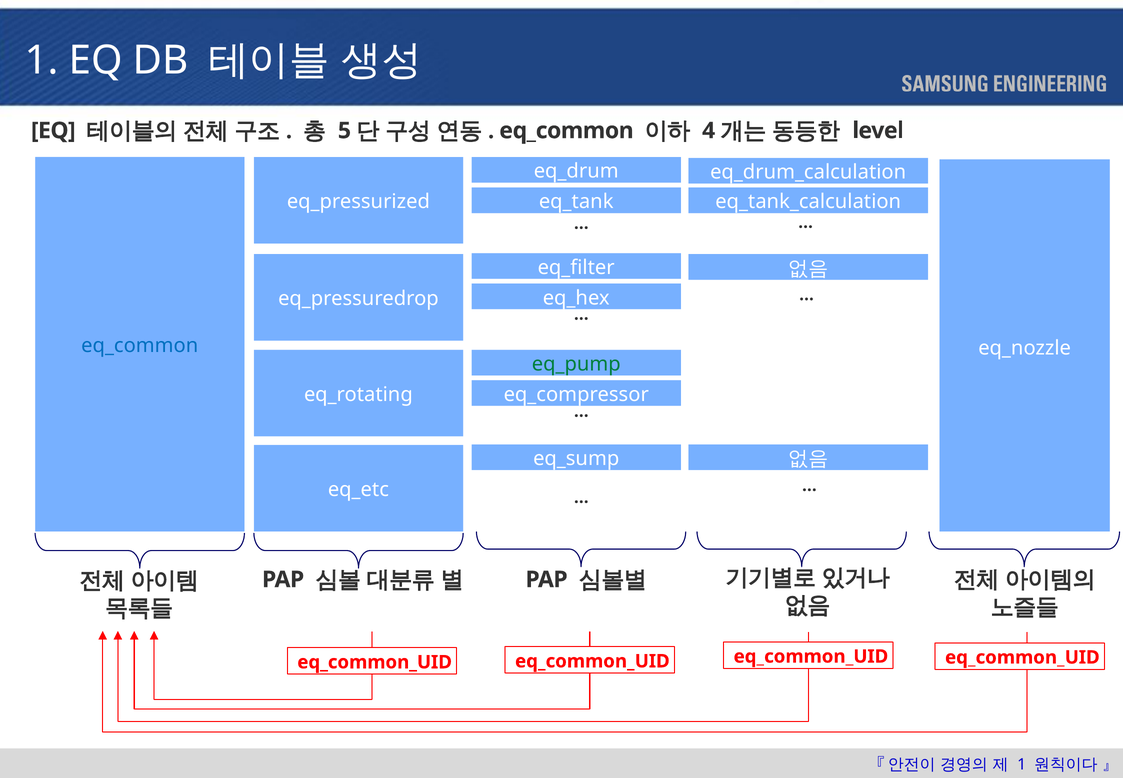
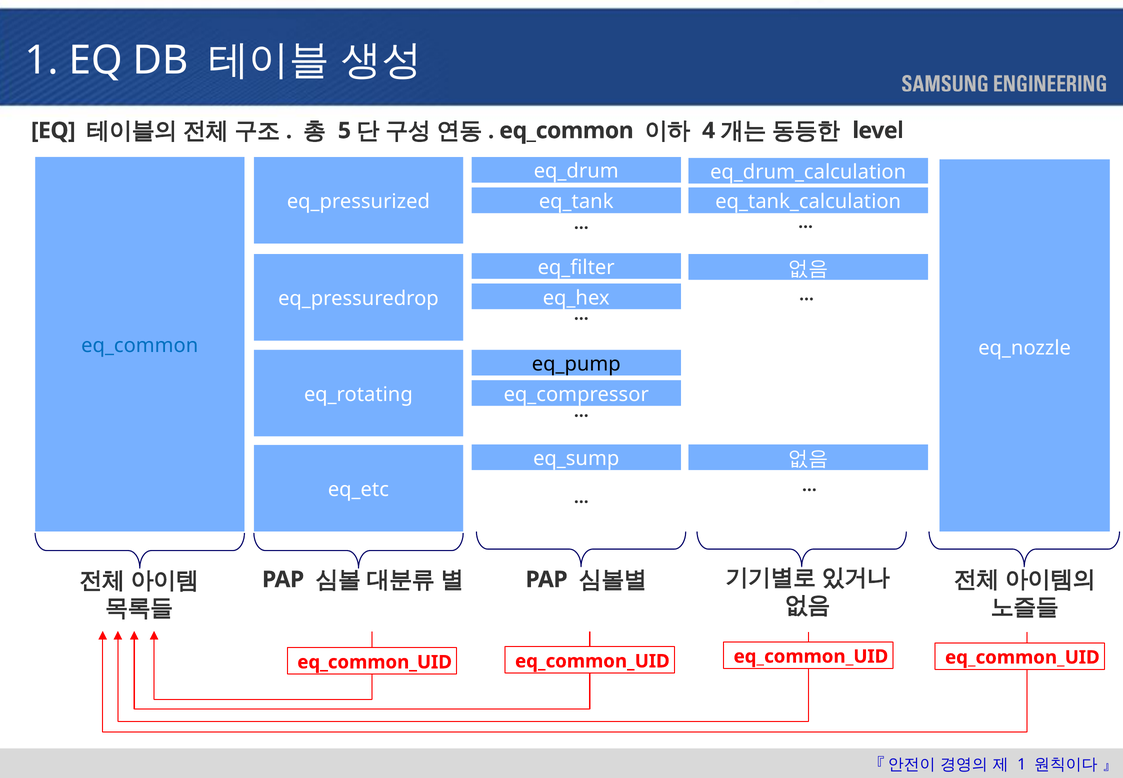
eq_pump colour: green -> black
